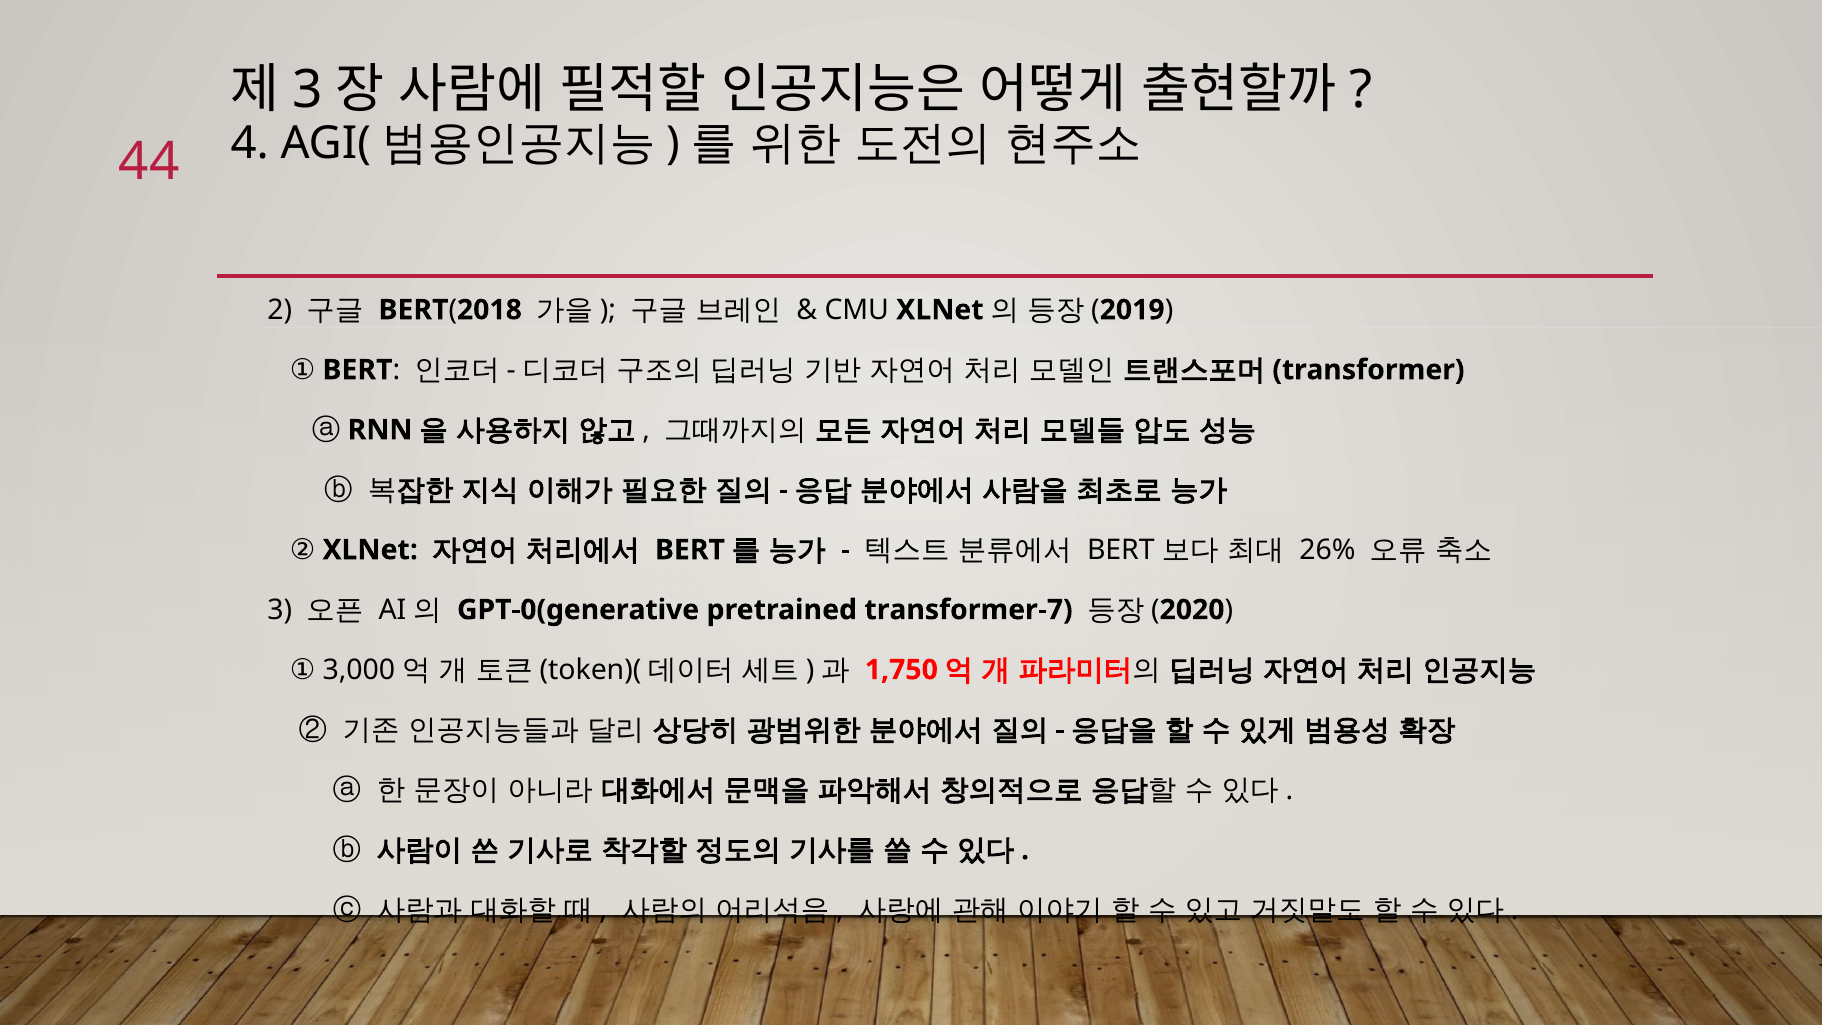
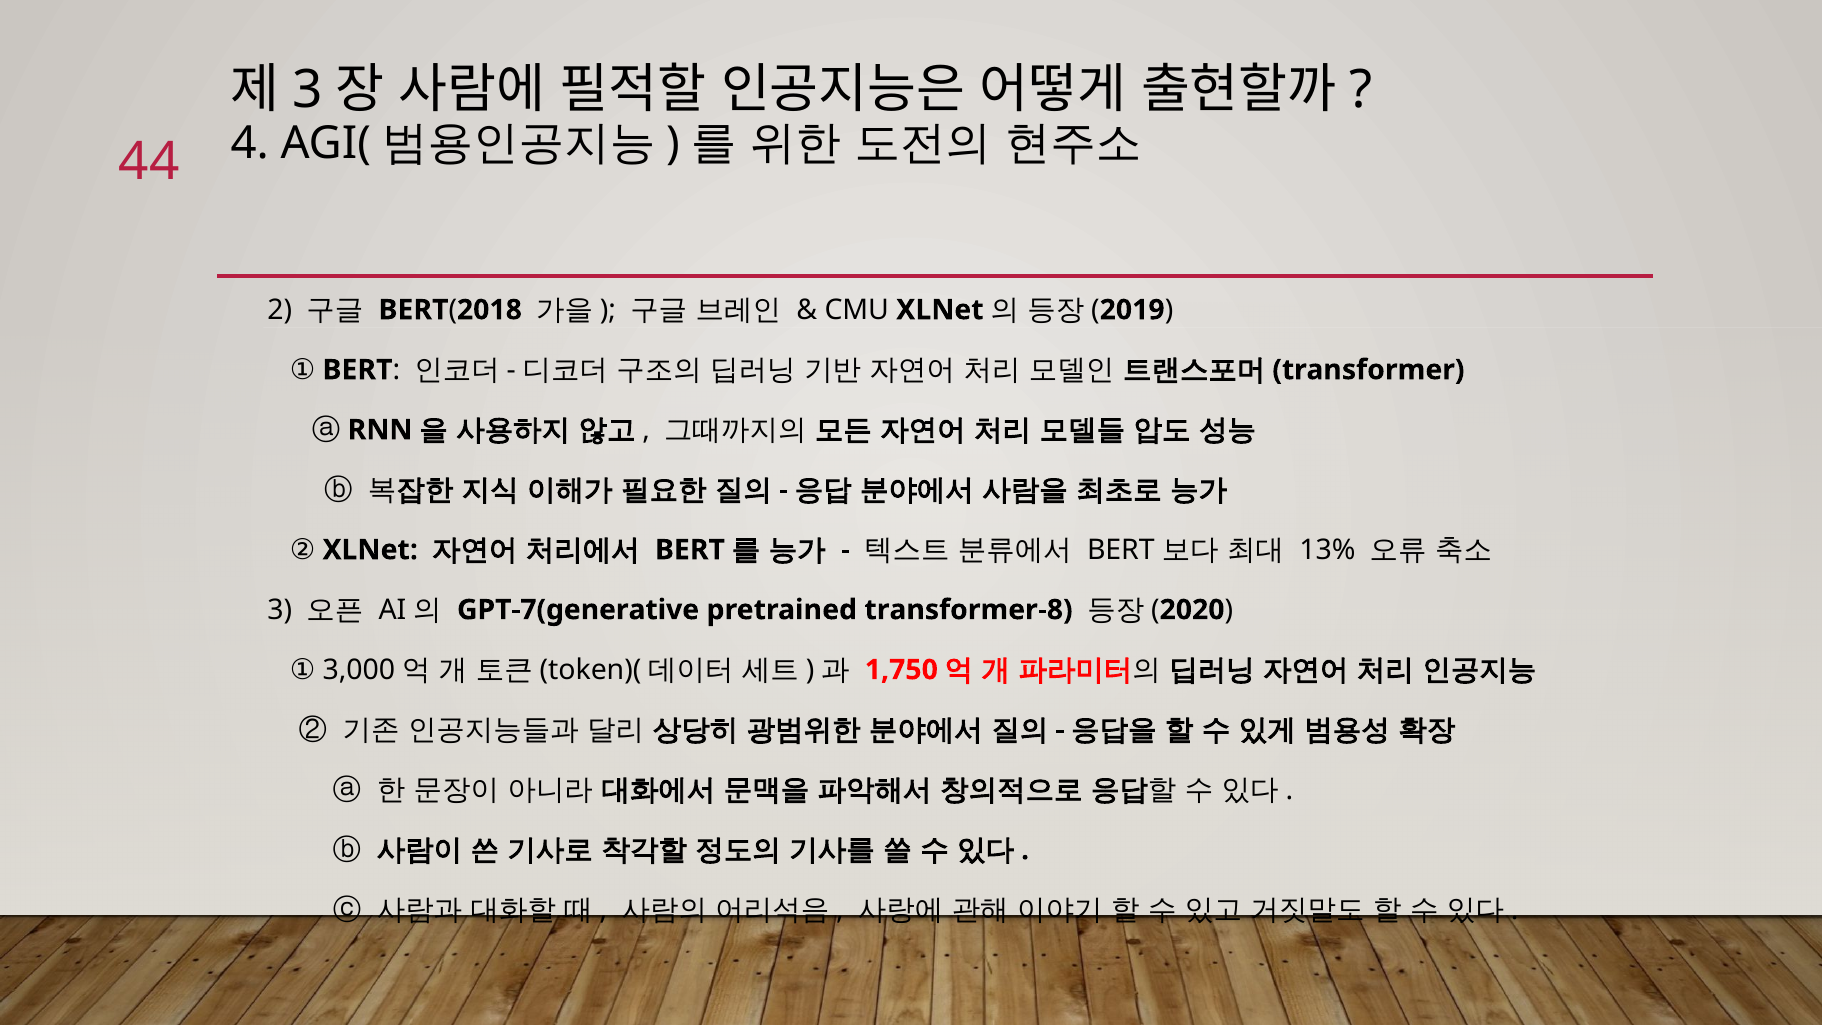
26%: 26% -> 13%
GPT-0(generative: GPT-0(generative -> GPT-7(generative
transformer-7: transformer-7 -> transformer-8
